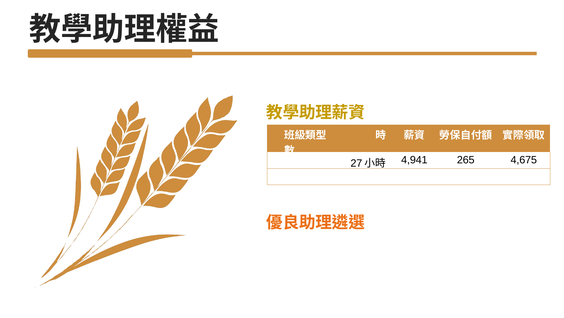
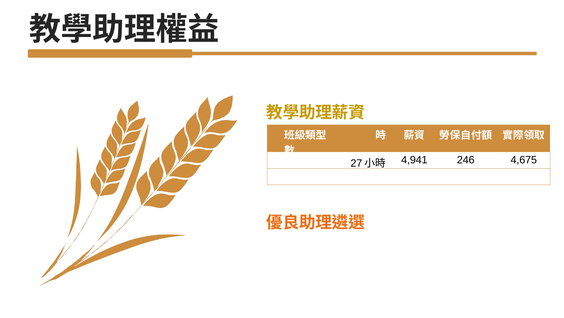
265: 265 -> 246
